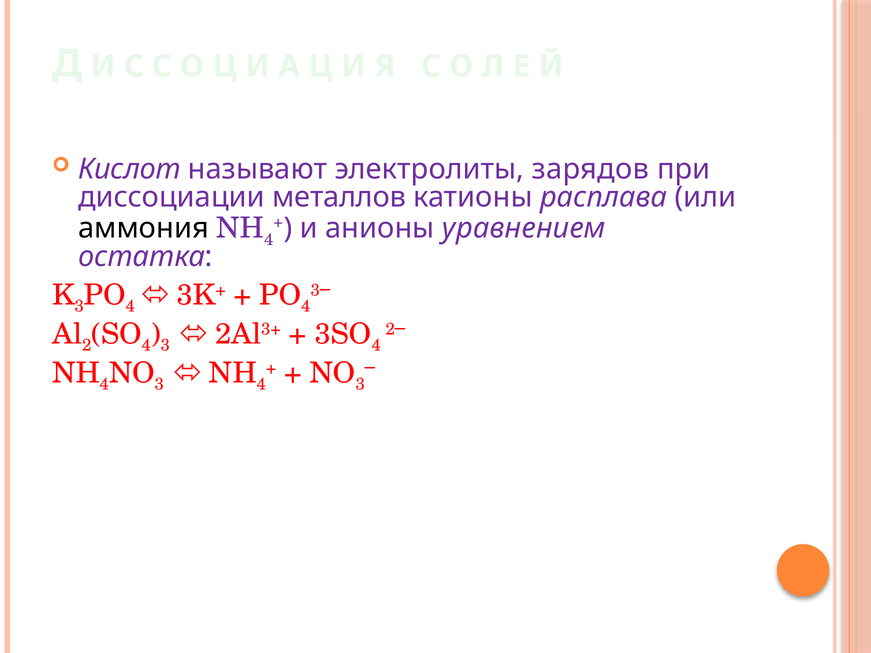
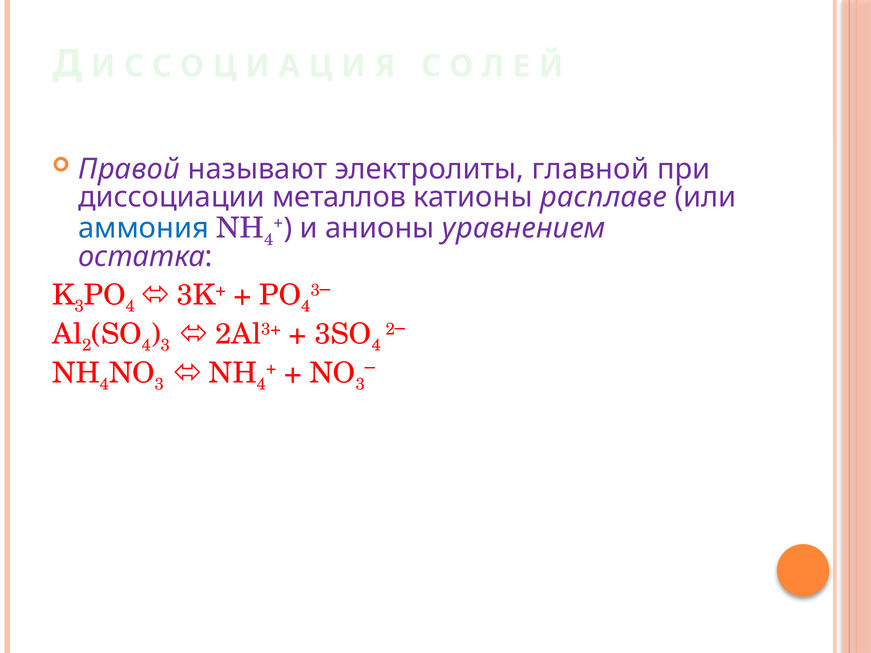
Кислот: Кислот -> Правой
зарядов: зарядов -> главной
расплава: расплава -> расплаве
аммония colour: black -> blue
